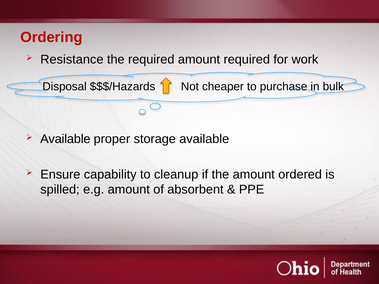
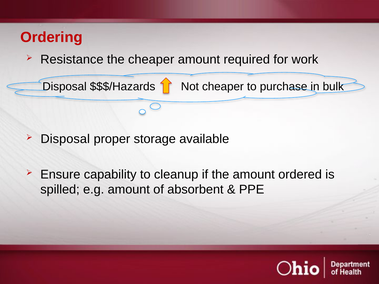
the required: required -> cheaper
Available at (65, 139): Available -> Disposal
